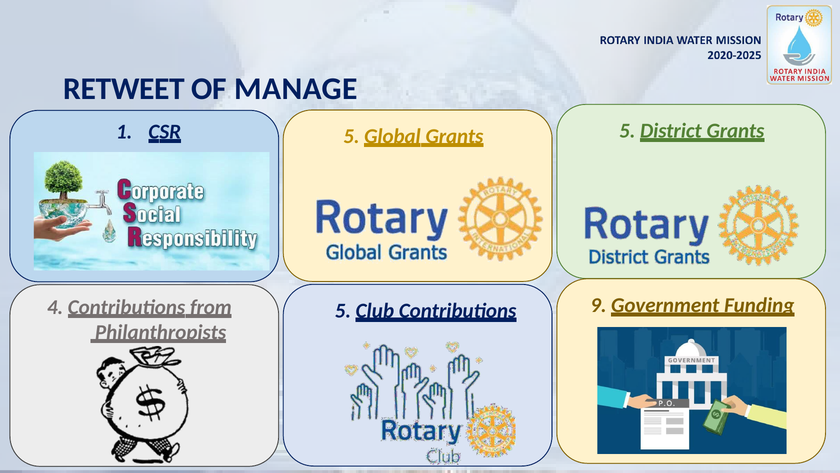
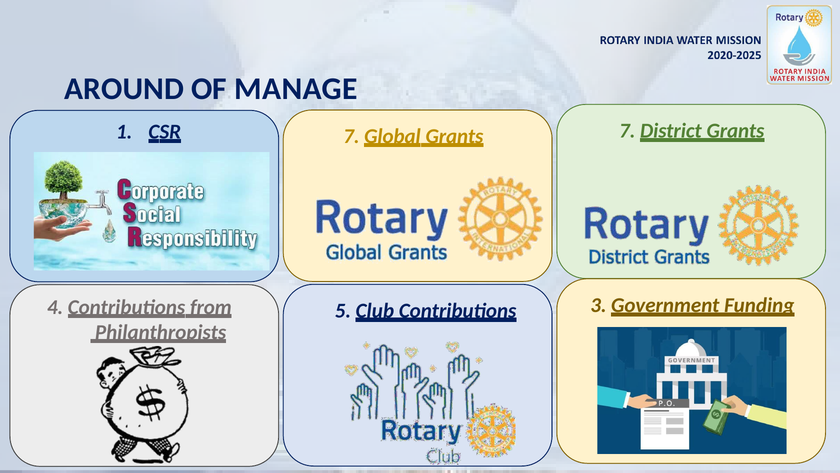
RETWEET: RETWEET -> AROUND
5 at (351, 136): 5 -> 7
5 at (627, 131): 5 -> 7
9: 9 -> 3
